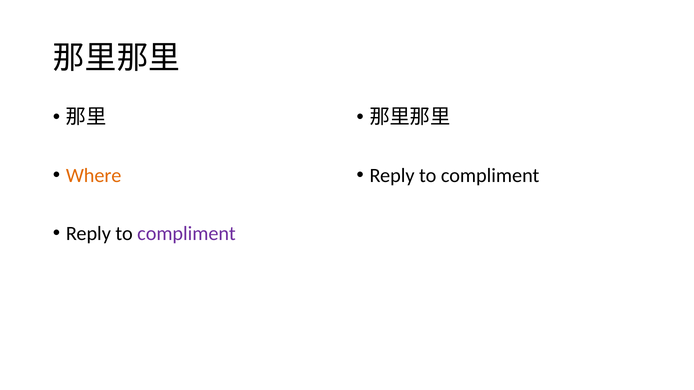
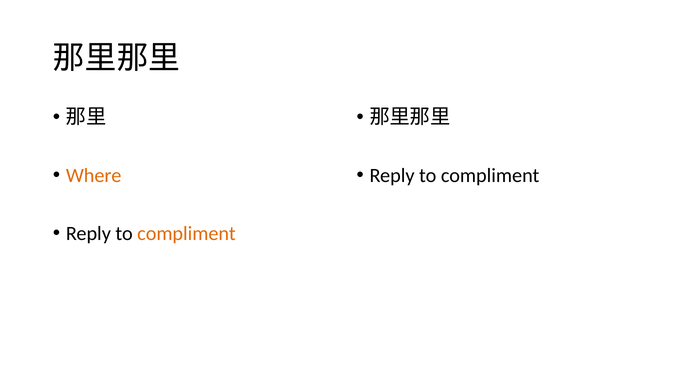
compliment at (186, 234) colour: purple -> orange
